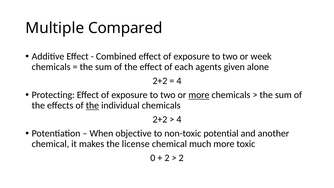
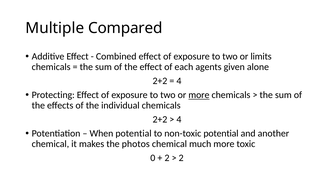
week: week -> limits
the at (92, 105) underline: present -> none
When objective: objective -> potential
license: license -> photos
